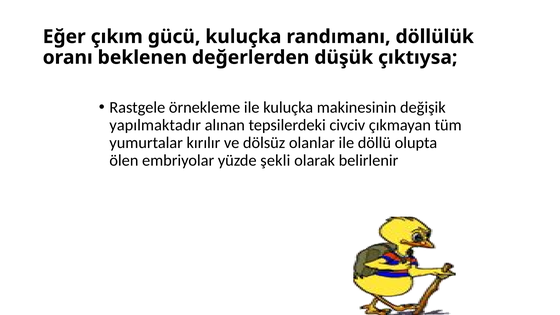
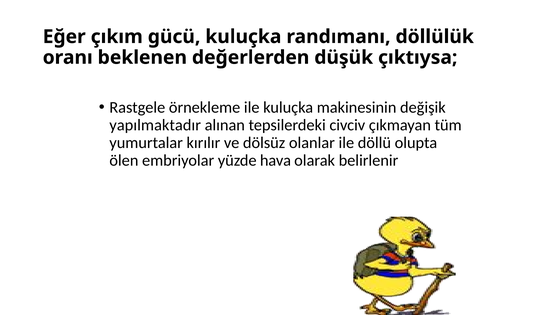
şekli: şekli -> hava
